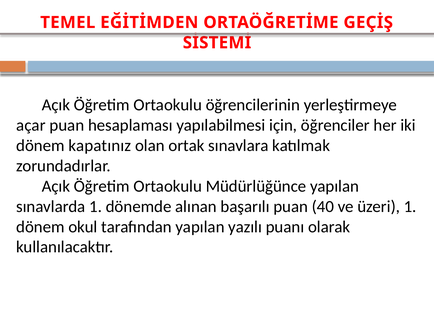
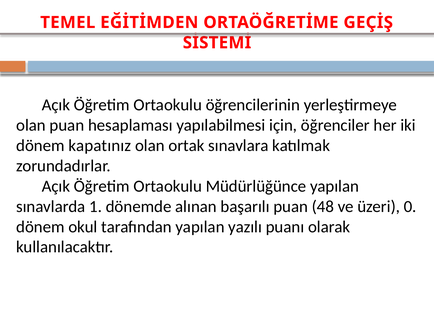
açar at (31, 125): açar -> olan
40: 40 -> 48
üzeri 1: 1 -> 0
